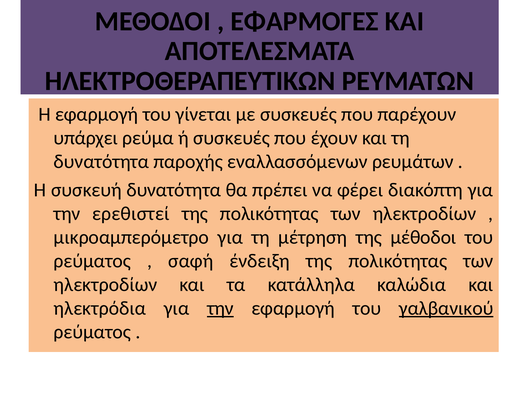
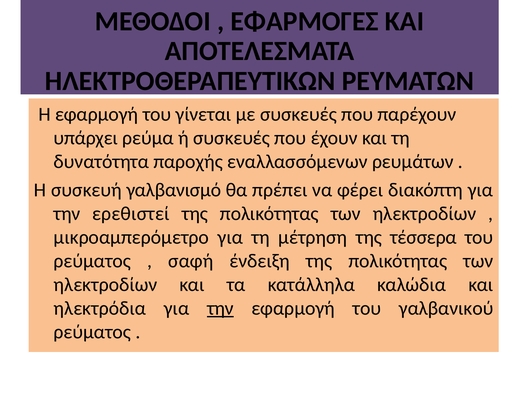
συσκευή δυνατότητα: δυνατότητα -> γαλβανισμό
μέθοδοι: μέθοδοι -> τέσσερα
γαλβανικού underline: present -> none
